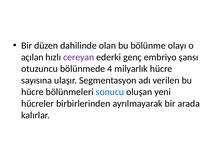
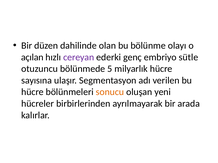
şansı: şansı -> sütle
4: 4 -> 5
sonucu colour: blue -> orange
